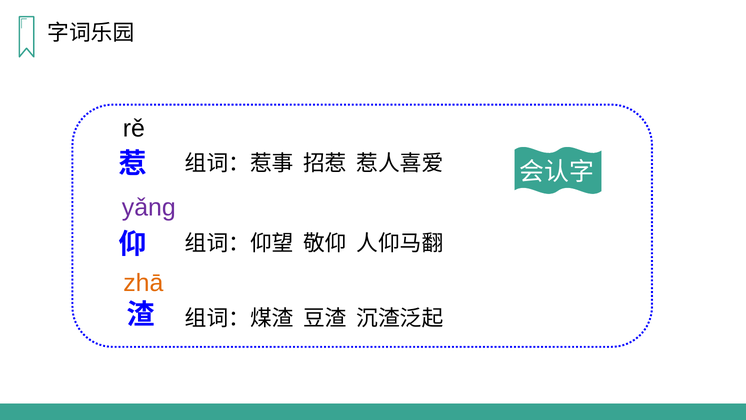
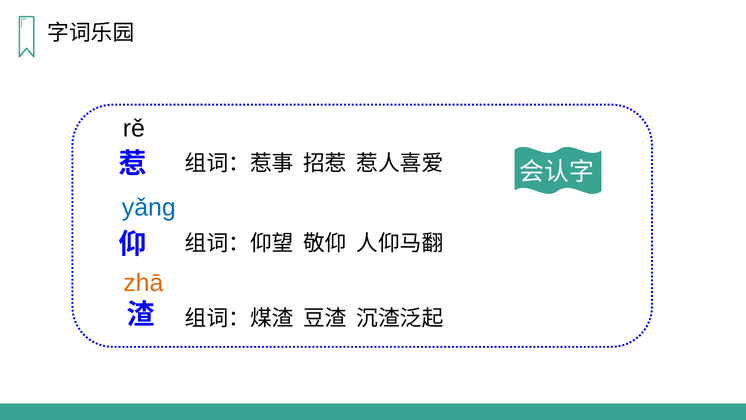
yǎnɡ colour: purple -> blue
